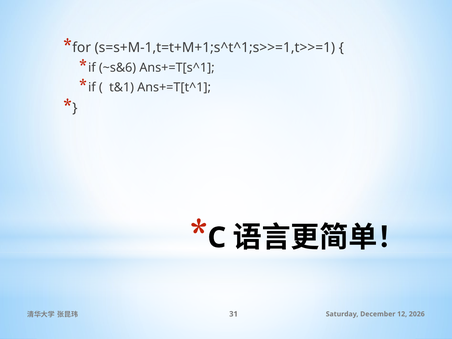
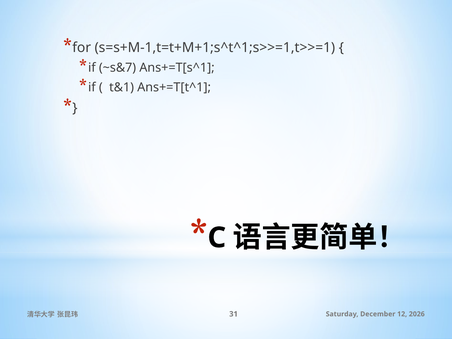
~s&6: ~s&6 -> ~s&7
